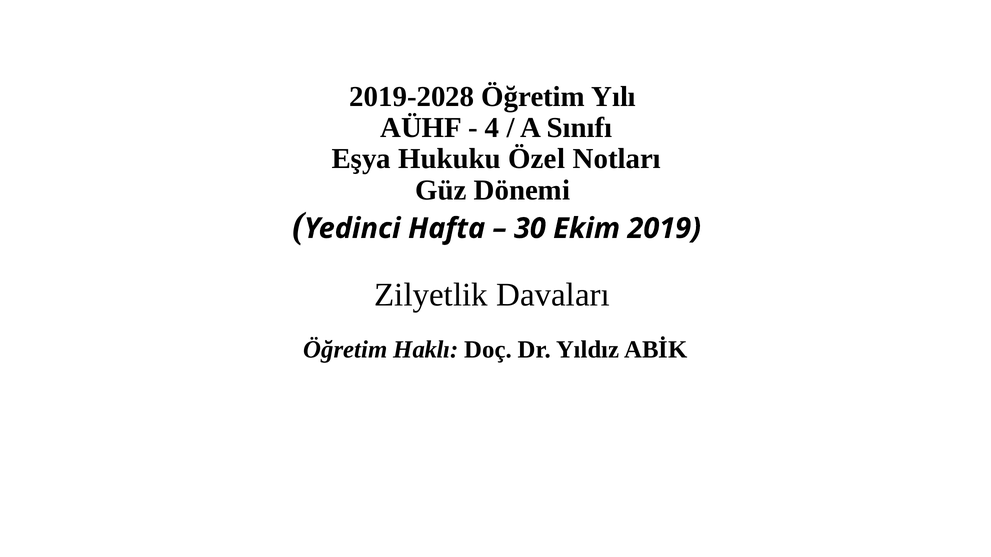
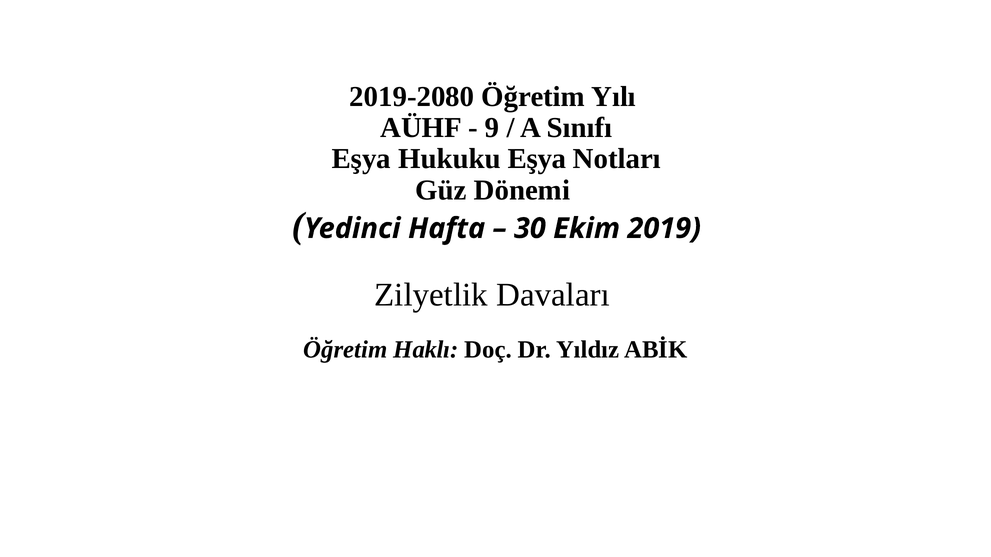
2019-2028: 2019-2028 -> 2019-2080
4: 4 -> 9
Hukuku Özel: Özel -> Eşya
